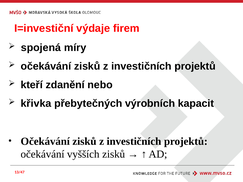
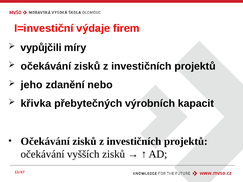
spojená: spojená -> vypůjčili
kteří: kteří -> jeho
